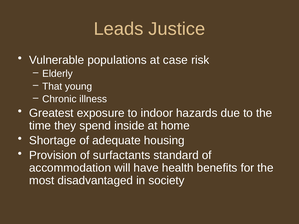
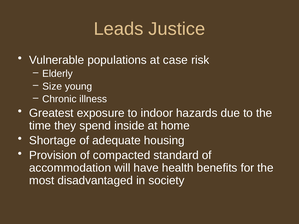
That: That -> Size
surfactants: surfactants -> compacted
